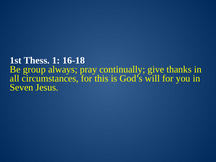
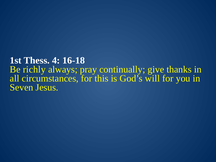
1: 1 -> 4
group: group -> richly
